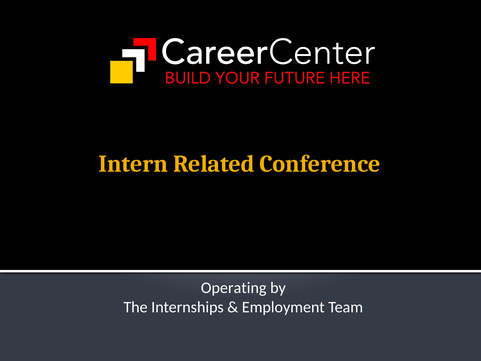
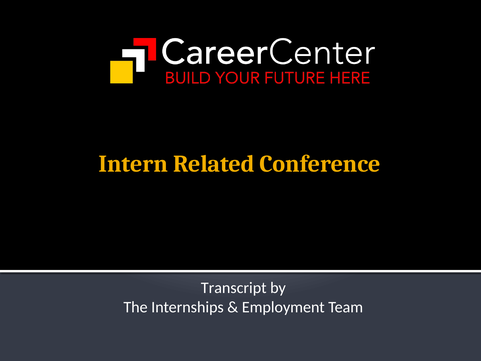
Operating: Operating -> Transcript
